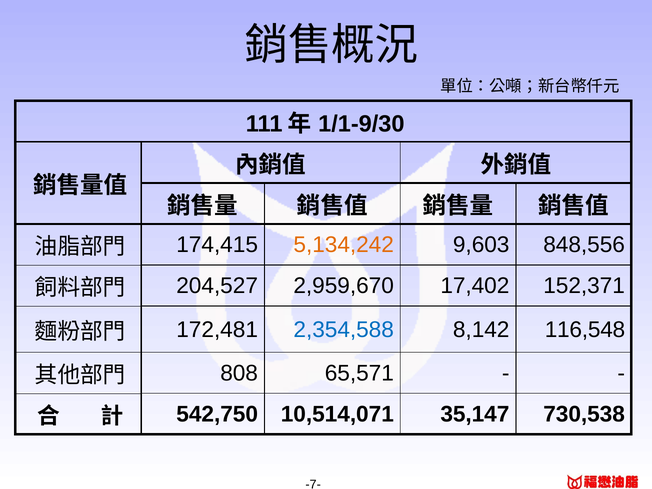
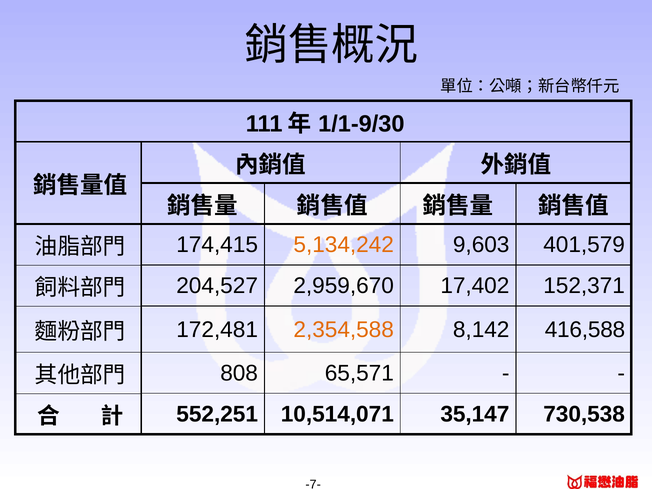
848,556: 848,556 -> 401,579
2,354,588 colour: blue -> orange
116,548: 116,548 -> 416,588
542,750: 542,750 -> 552,251
